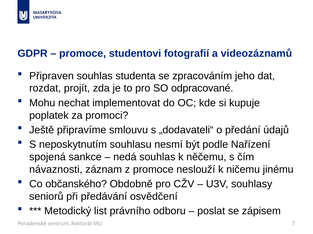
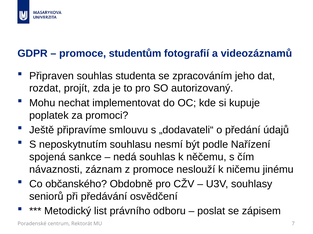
studentovi: studentovi -> studentům
odpracované: odpracované -> autorizovaný
